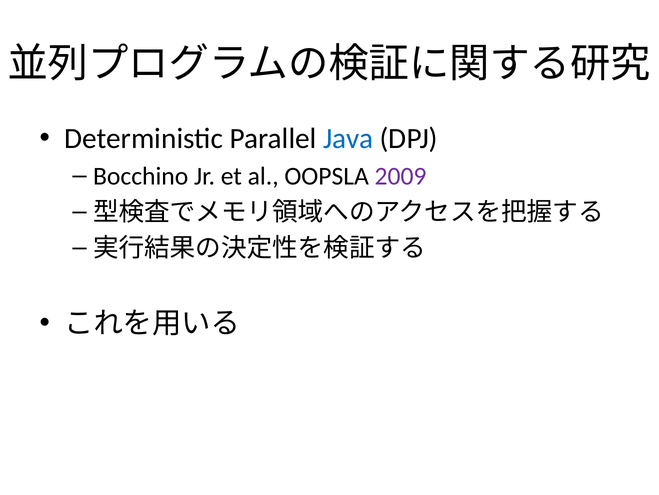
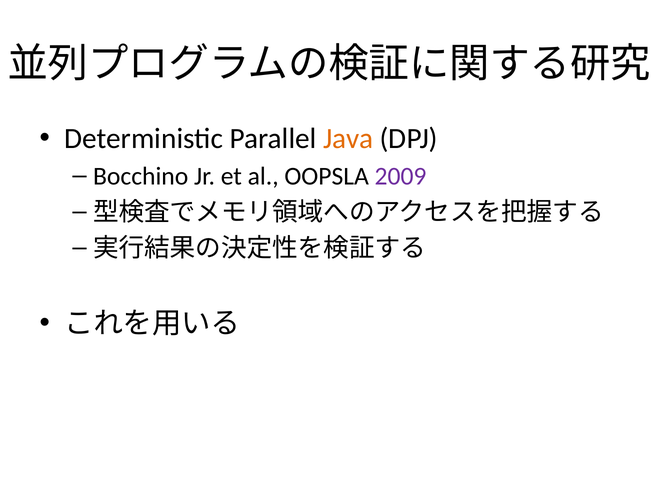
Java colour: blue -> orange
